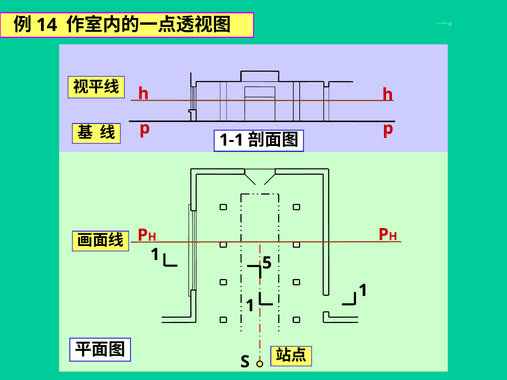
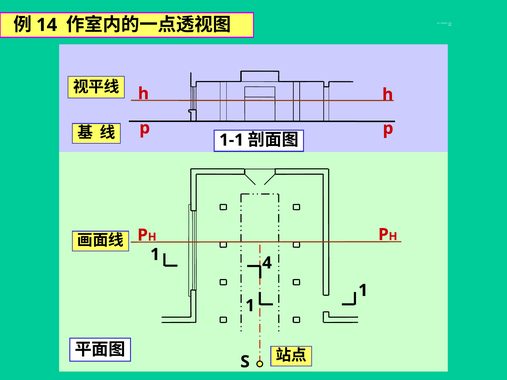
5: 5 -> 4
